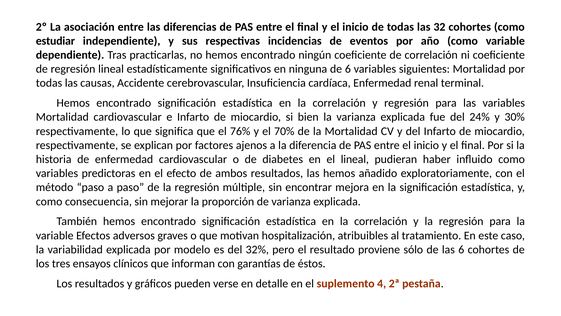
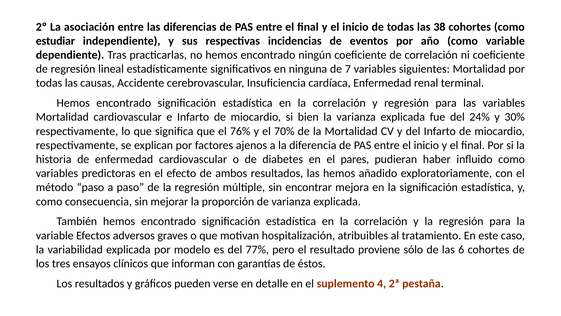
32: 32 -> 38
de 6: 6 -> 7
el lineal: lineal -> pares
32%: 32% -> 77%
